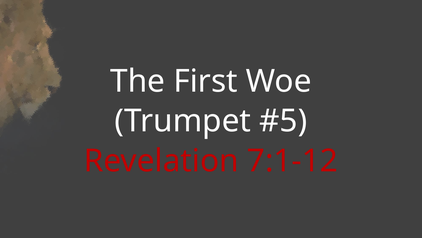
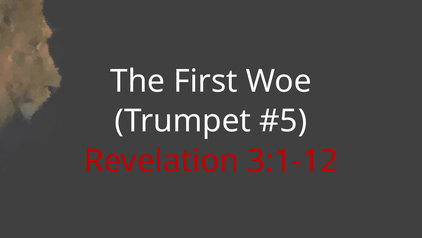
7:1-12: 7:1-12 -> 3:1-12
